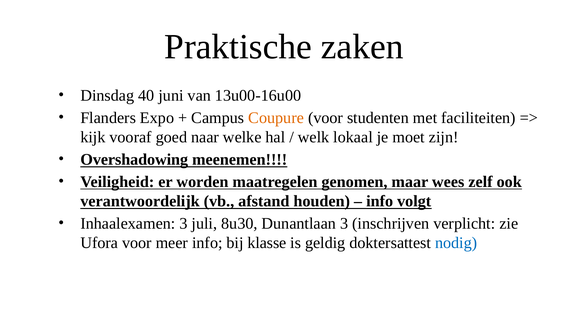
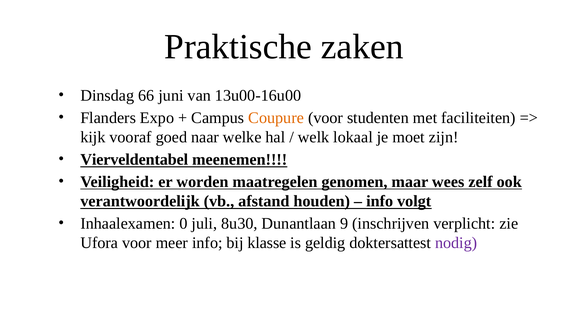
40: 40 -> 66
Overshadowing: Overshadowing -> Vierveldentabel
Inhaalexamen 3: 3 -> 0
Dunantlaan 3: 3 -> 9
nodig colour: blue -> purple
